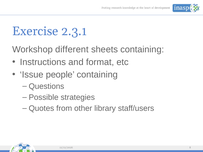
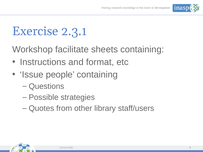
different: different -> facilitate
